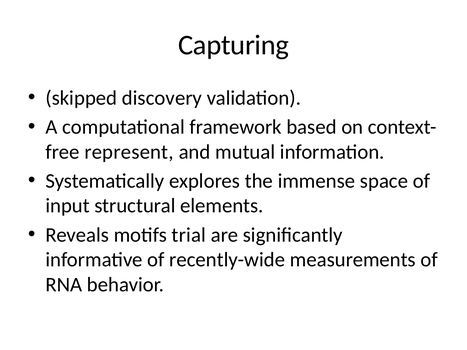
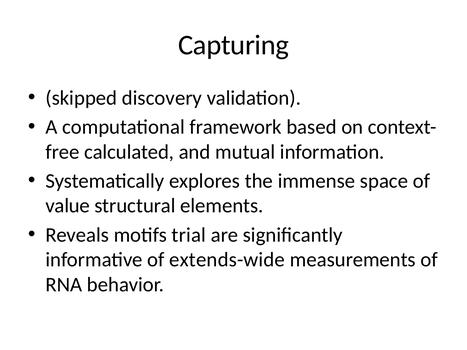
represent: represent -> calculated
input: input -> value
recently-wide: recently-wide -> extends-wide
